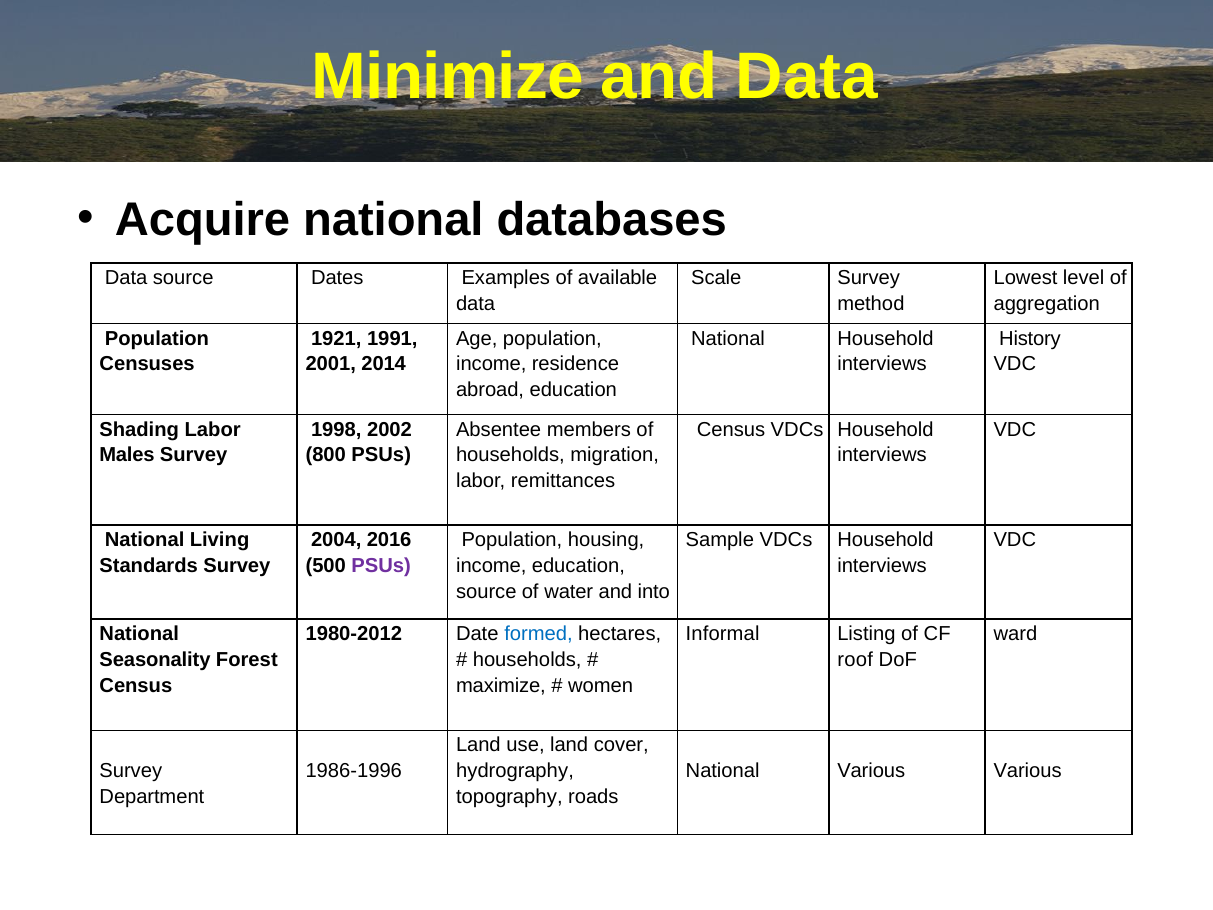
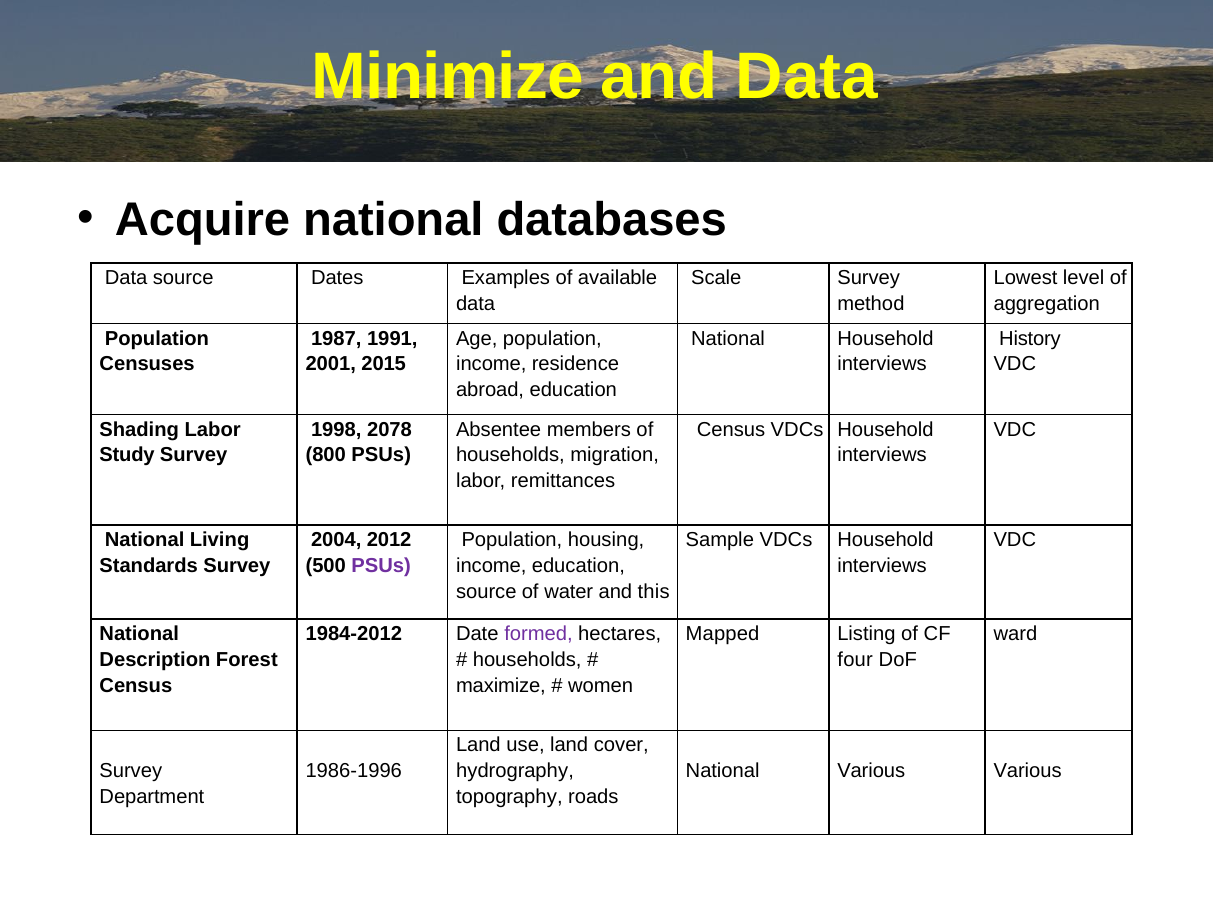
1921: 1921 -> 1987
2014: 2014 -> 2015
2002: 2002 -> 2078
Males: Males -> Study
2016: 2016 -> 2012
into: into -> this
1980-2012: 1980-2012 -> 1984-2012
formed colour: blue -> purple
Informal: Informal -> Mapped
Seasonality: Seasonality -> Description
roof: roof -> four
